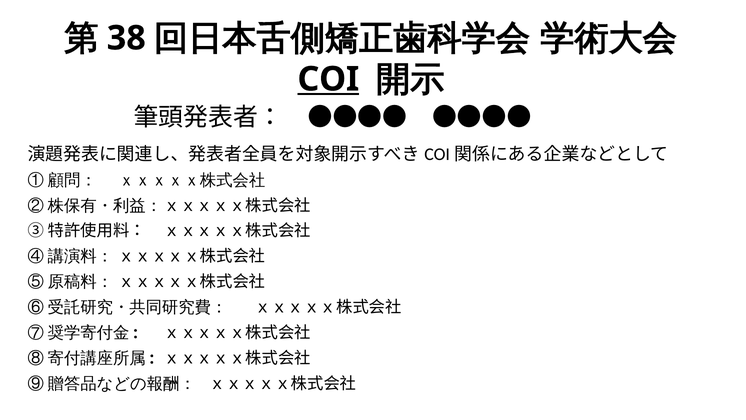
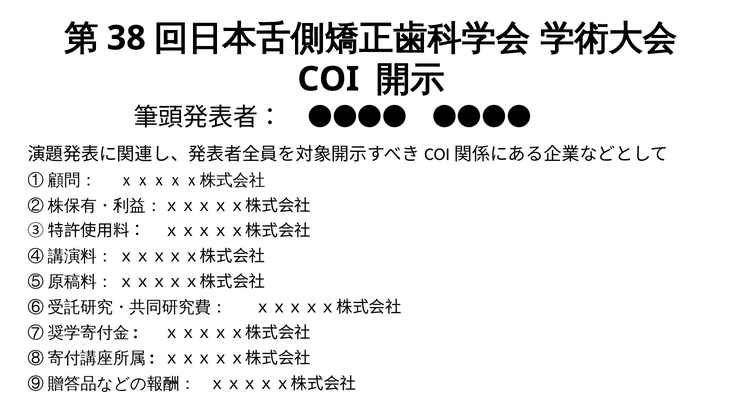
COI underline: present -> none
